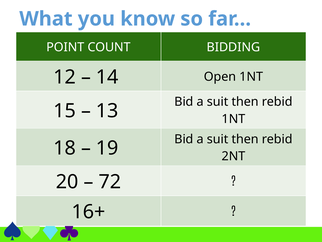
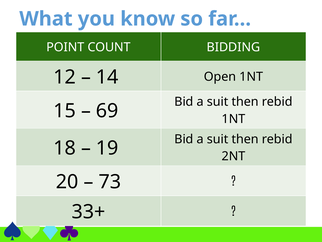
13: 13 -> 69
72: 72 -> 73
16+: 16+ -> 33+
